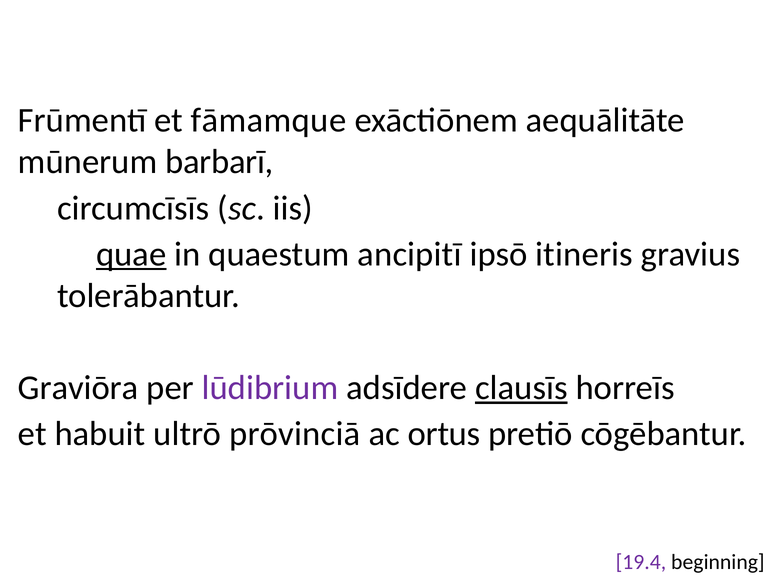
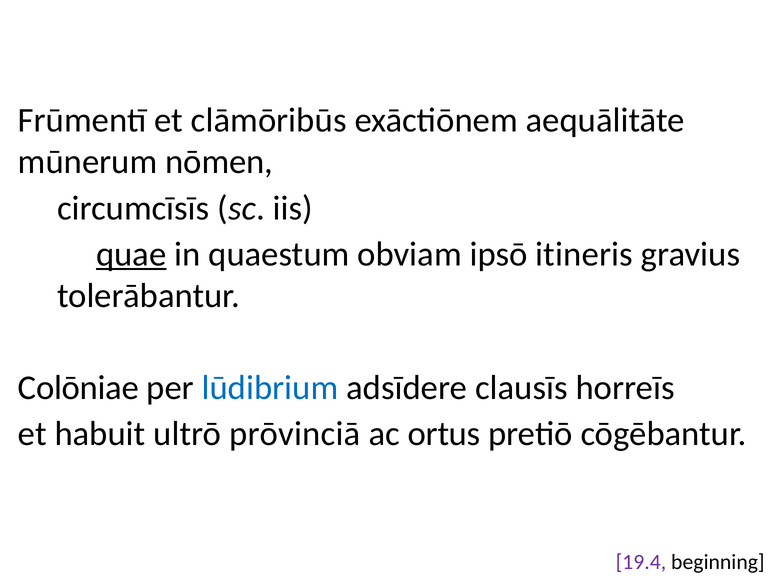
fāmamque: fāmamque -> clāmōribūs
barbarī: barbarī -> nōmen
ancipitī: ancipitī -> obviam
Graviōra: Graviōra -> Colōniae
lūdibrium colour: purple -> blue
clausīs underline: present -> none
